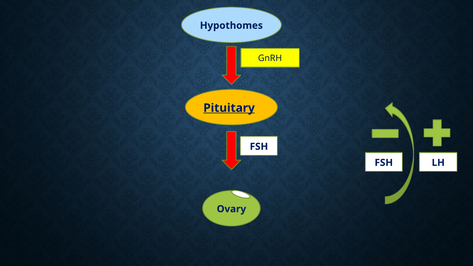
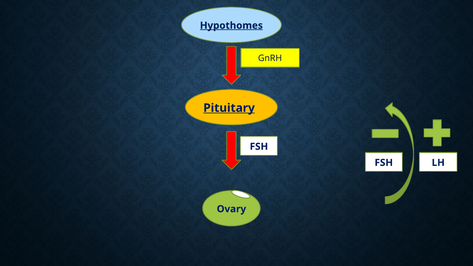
Hypothomes underline: none -> present
